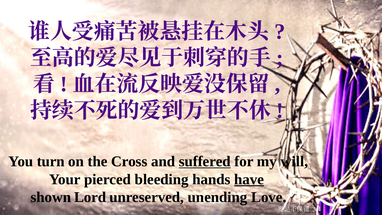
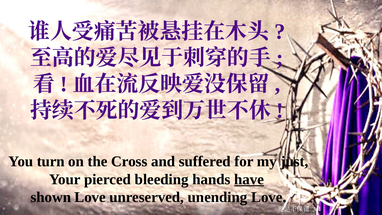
suffered underline: present -> none
will: will -> just
shown Lord: Lord -> Love
